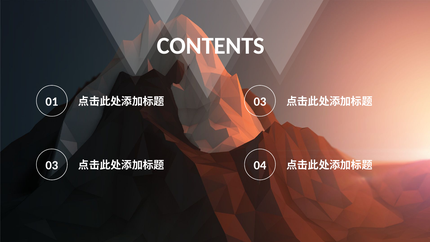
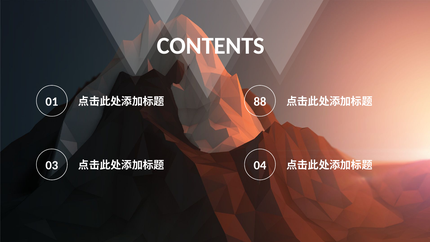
03 at (260, 102): 03 -> 88
